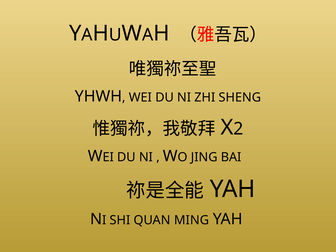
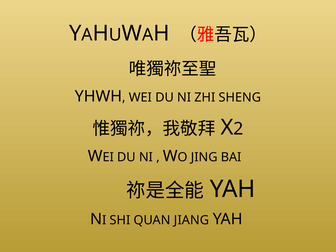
MING: MING -> JIANG
